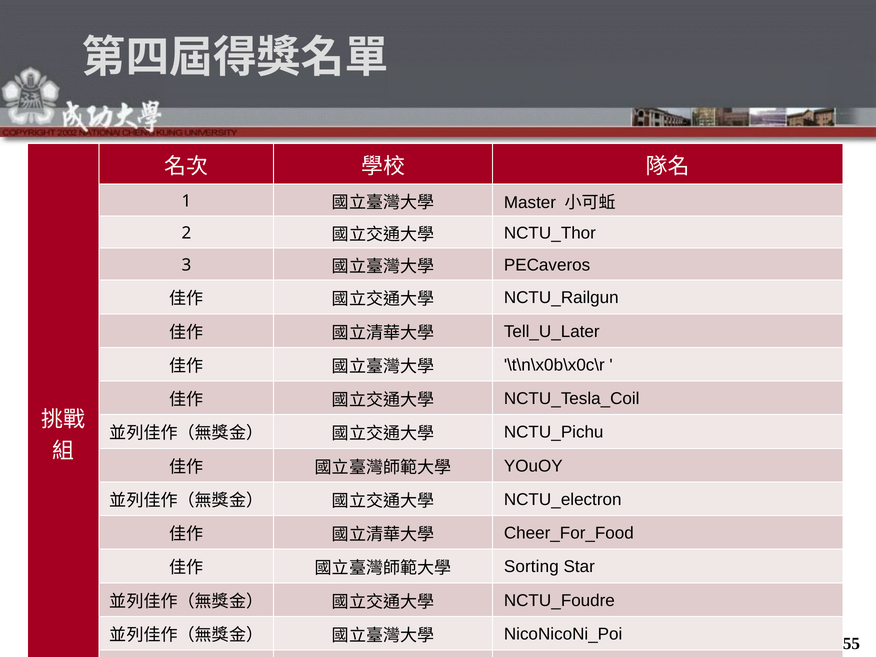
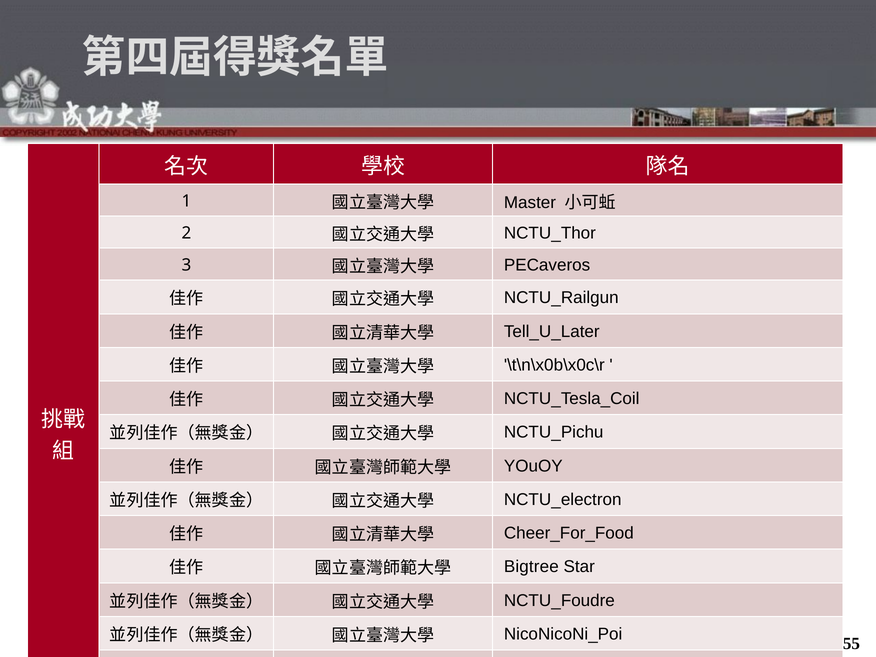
Sorting: Sorting -> Bigtree
